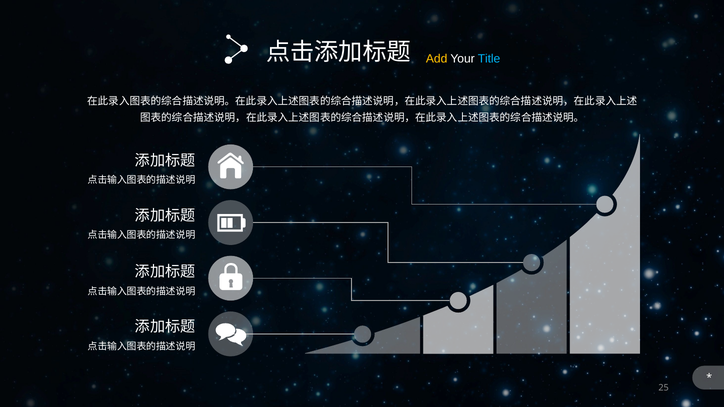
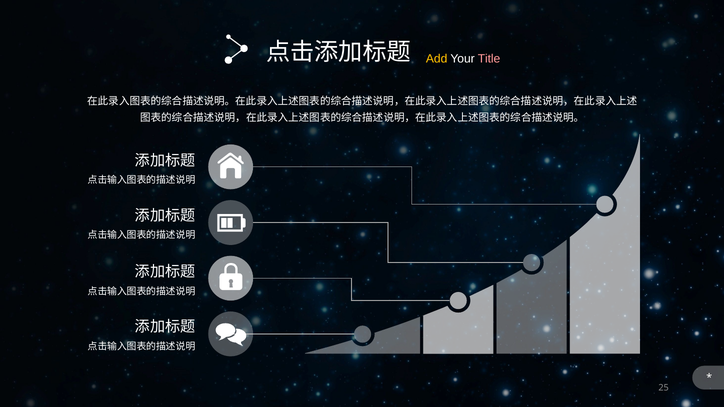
Title colour: light blue -> pink
